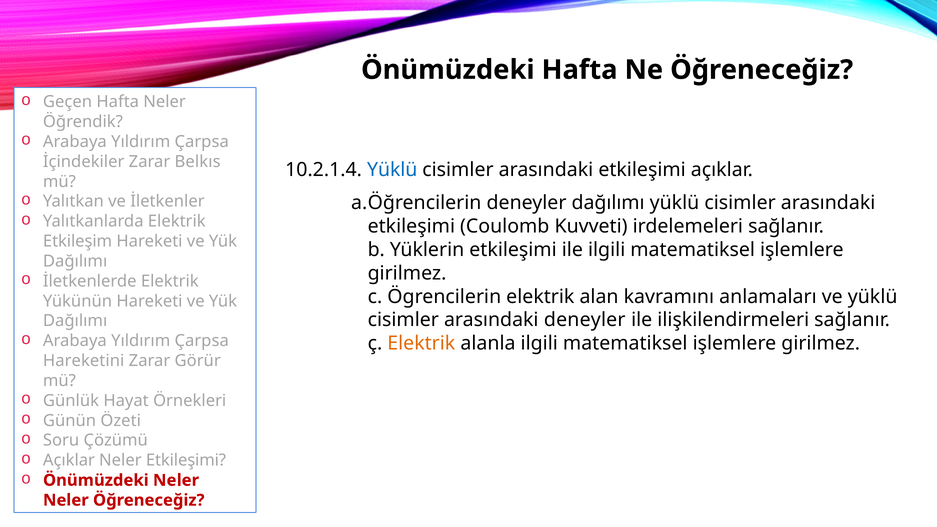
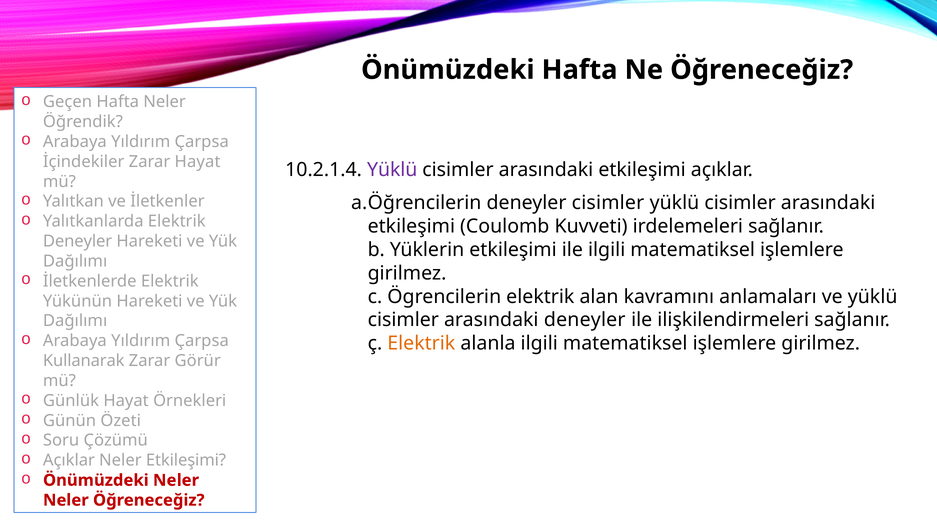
Zarar Belkıs: Belkıs -> Hayat
Yüklü at (392, 170) colour: blue -> purple
deneyler dağılımı: dağılımı -> cisimler
Etkileşim at (78, 241): Etkileşim -> Deneyler
Hareketini: Hareketini -> Kullanarak
